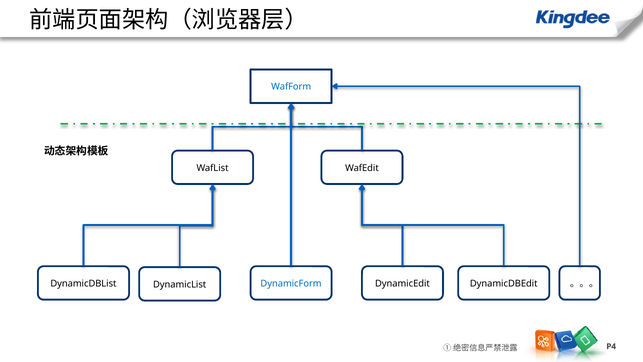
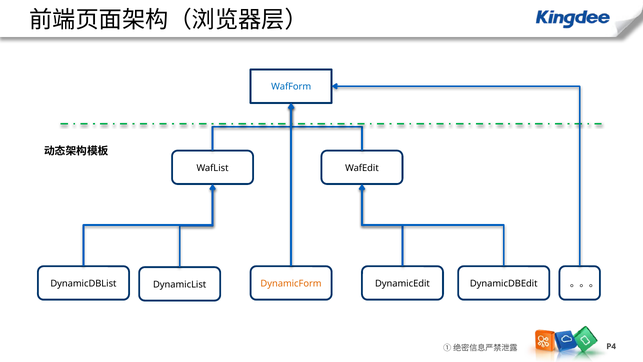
DynamicForm colour: blue -> orange
